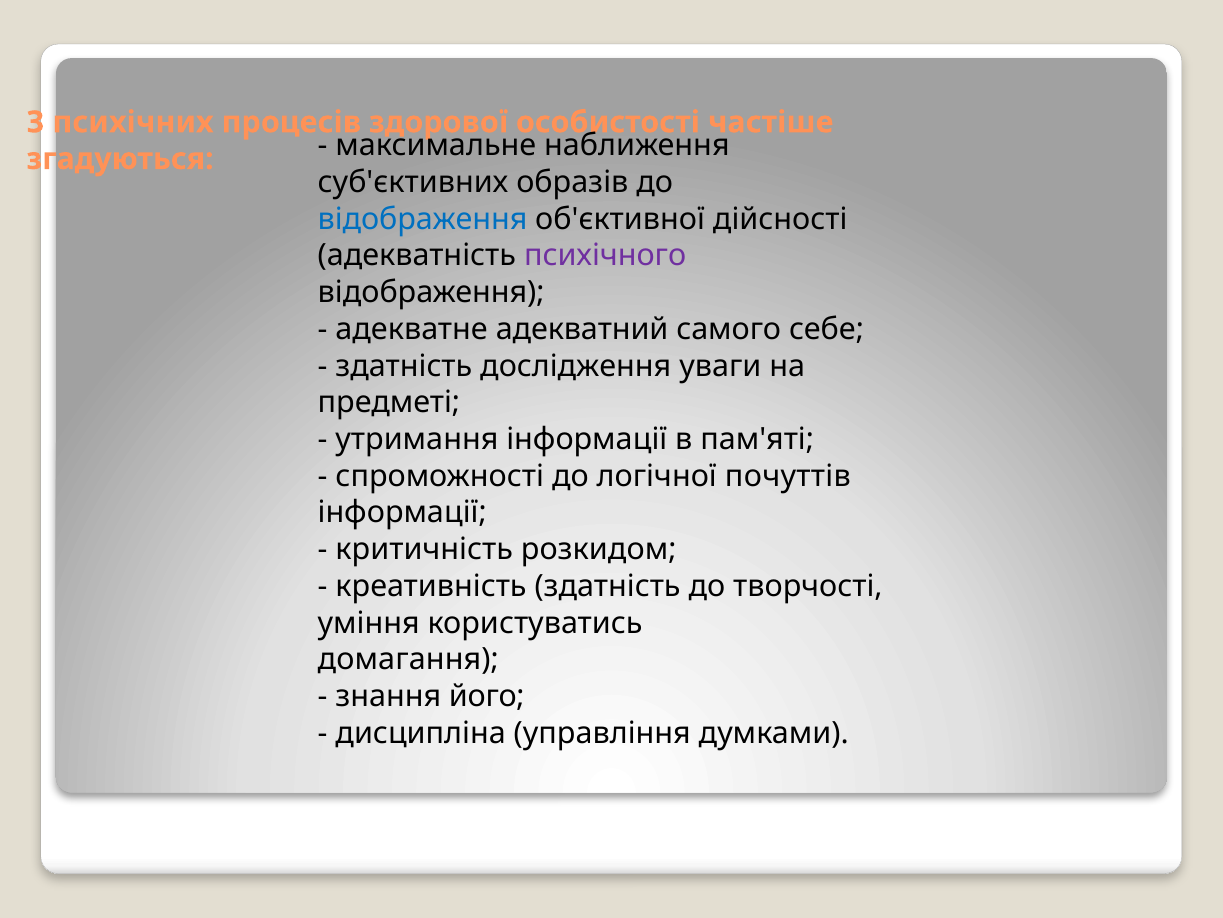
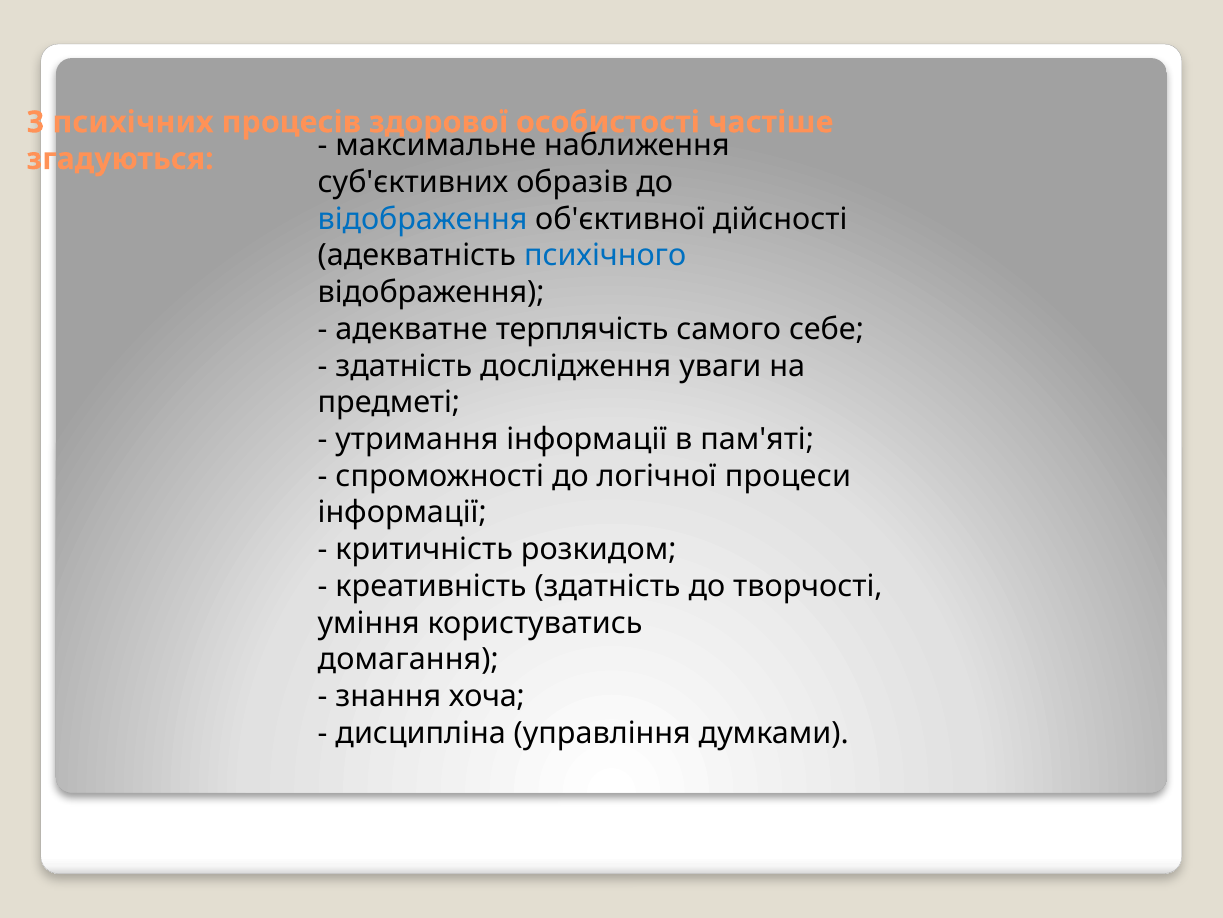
психічного colour: purple -> blue
адекватний: адекватний -> терплячість
почуттів: почуттів -> процеси
його: його -> хоча
